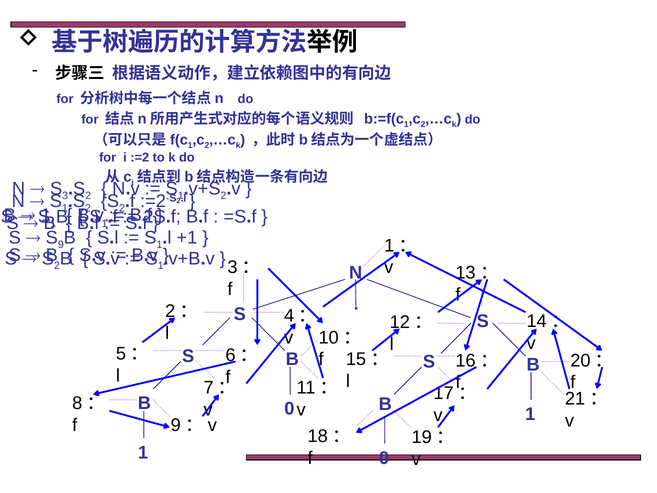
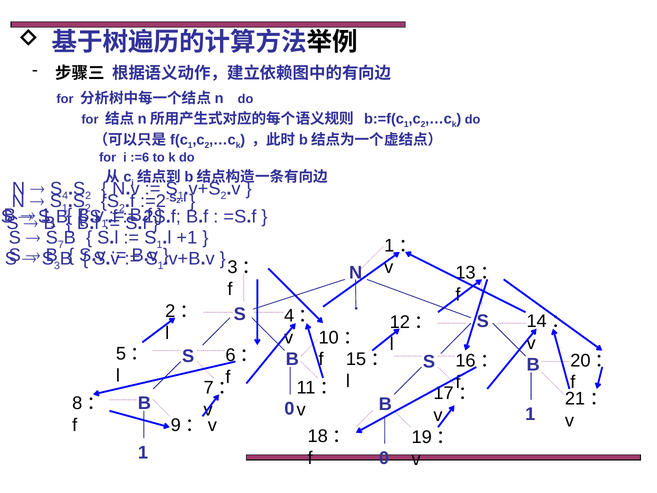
:=2: :=2 -> :=6
3: 3 -> 4
9: 9 -> 7
2 at (57, 266): 2 -> 3
